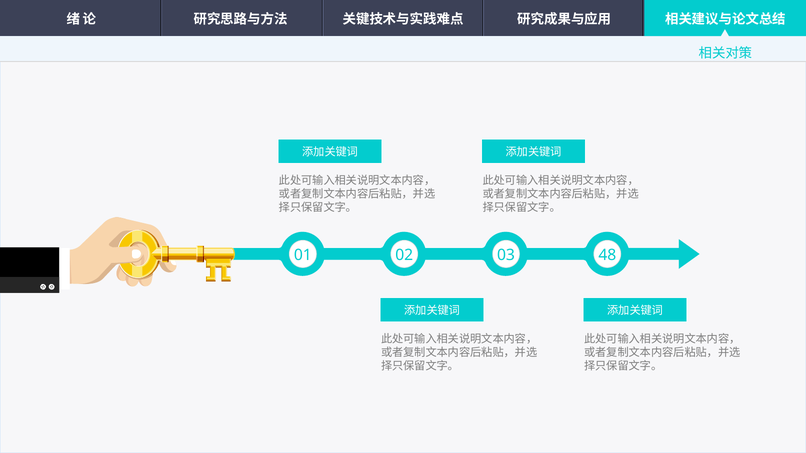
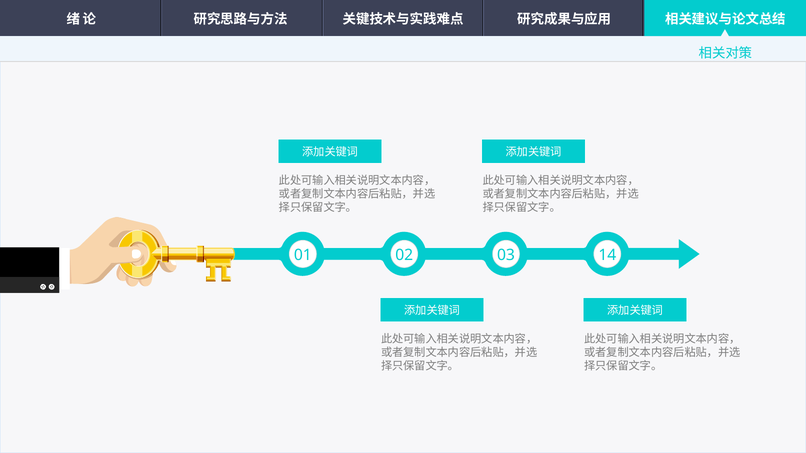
48: 48 -> 14
